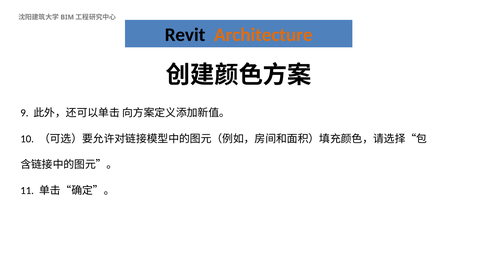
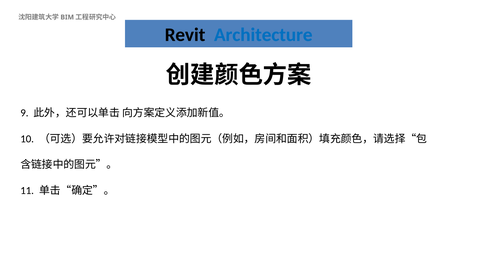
Architecture colour: orange -> blue
